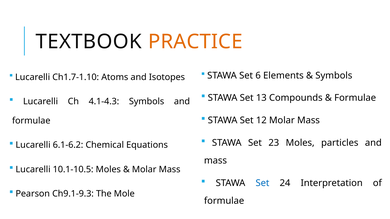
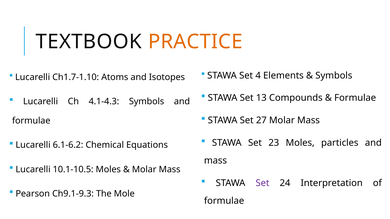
6: 6 -> 4
12: 12 -> 27
Set at (262, 183) colour: blue -> purple
